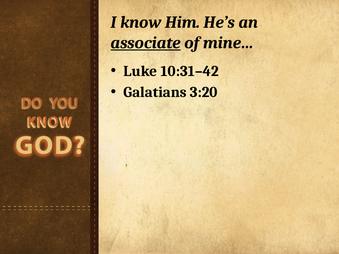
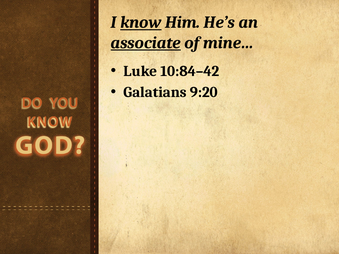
know underline: none -> present
10:31–42: 10:31–42 -> 10:84–42
3:20: 3:20 -> 9:20
